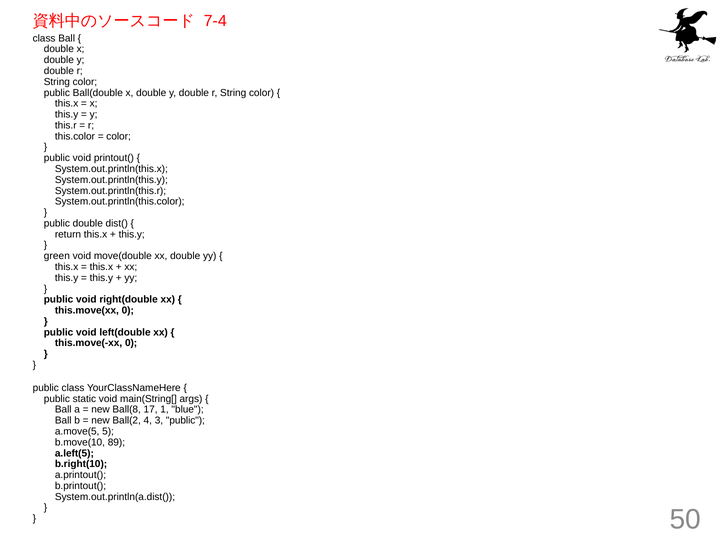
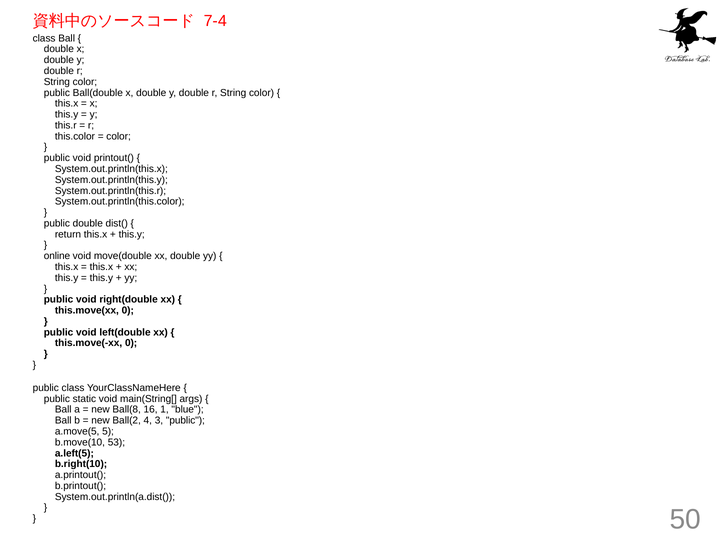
green: green -> online
17: 17 -> 16
89: 89 -> 53
